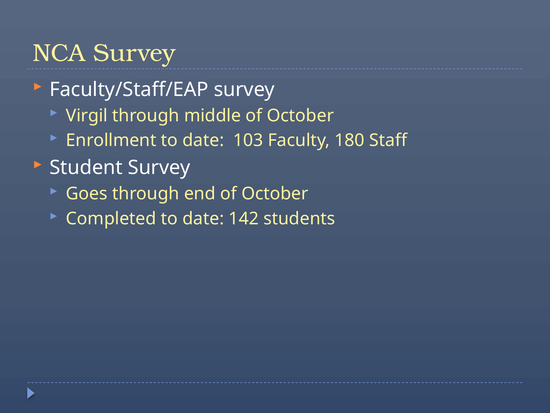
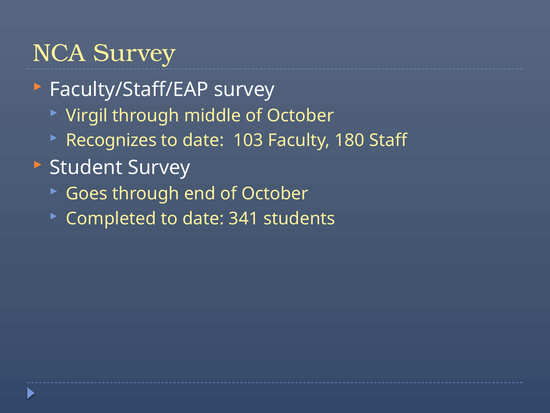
Enrollment: Enrollment -> Recognizes
142: 142 -> 341
